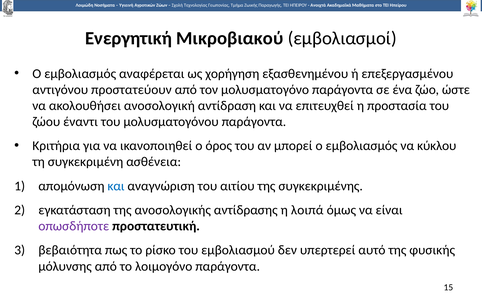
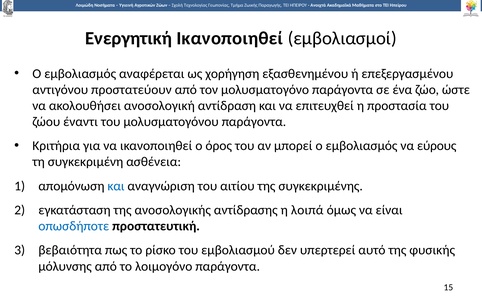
Ενεργητική Μικροβιακού: Μικροβιακού -> Ικανοποιηθεί
κύκλου: κύκλου -> εύρους
οπωσδήποτε colour: purple -> blue
